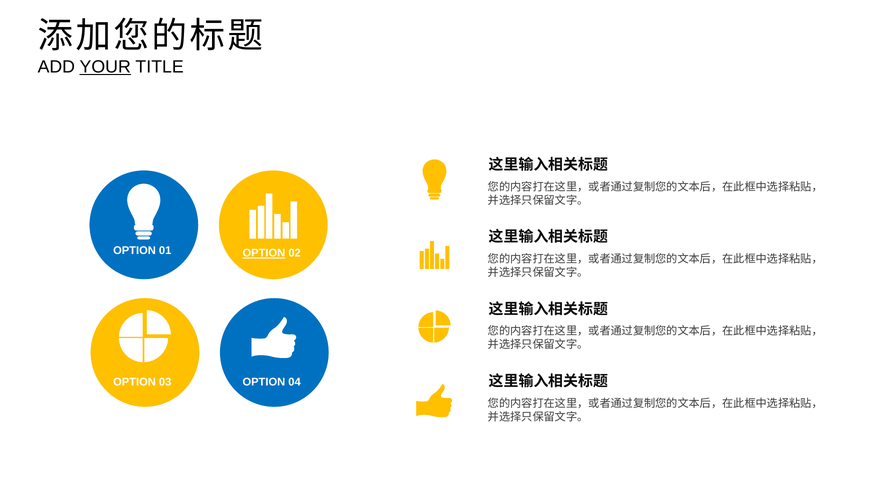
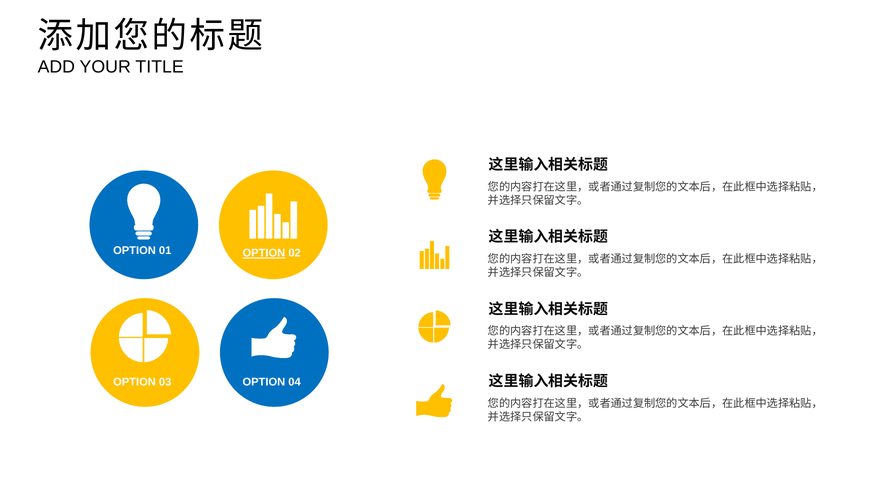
YOUR underline: present -> none
